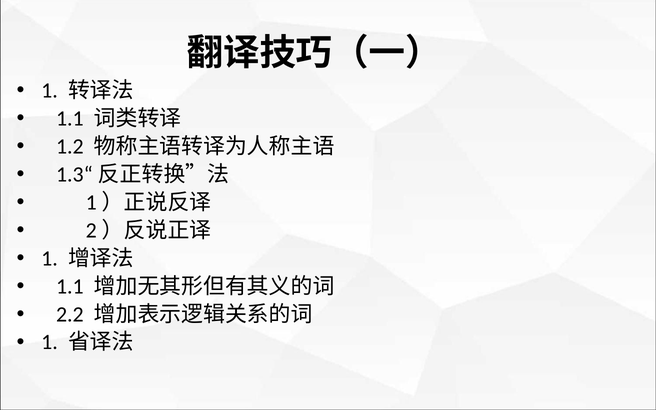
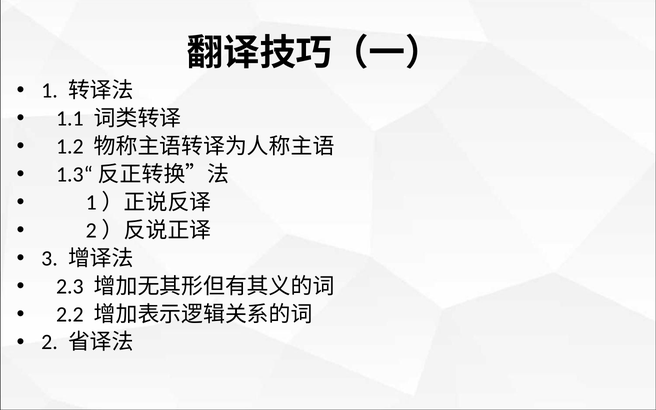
1 at (50, 258): 1 -> 3
1.1 at (70, 286): 1.1 -> 2.3
1 at (50, 342): 1 -> 2
